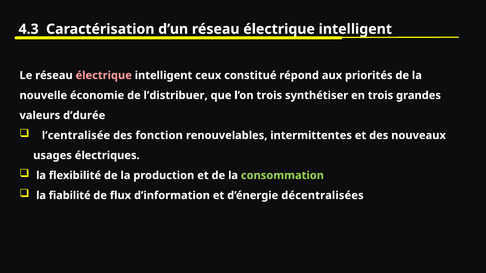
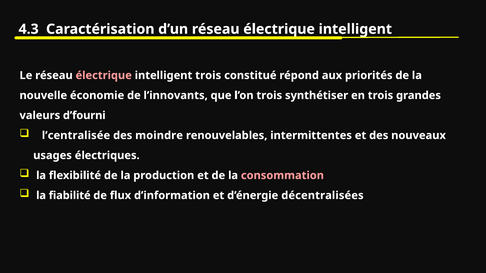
intelligent ceux: ceux -> trois
l’distribuer: l’distribuer -> l’innovants
d’durée: d’durée -> d’fourni
fonction: fonction -> moindre
consommation colour: light green -> pink
